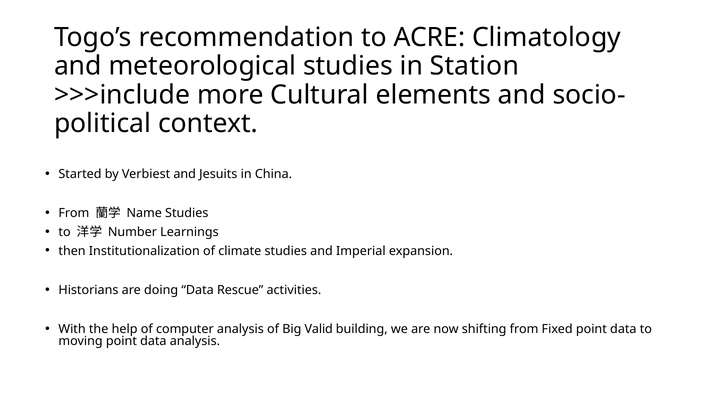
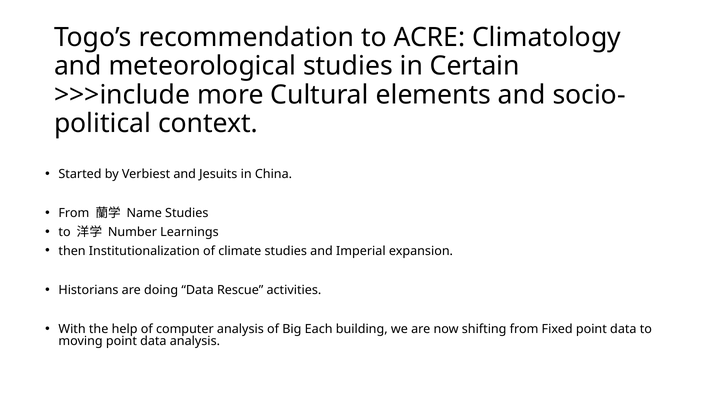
Station: Station -> Certain
Valid: Valid -> Each
